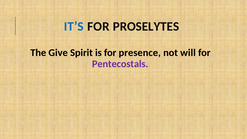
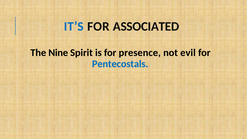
PROSELYTES: PROSELYTES -> ASSOCIATED
Give: Give -> Nine
will: will -> evil
Pentecostals colour: purple -> blue
